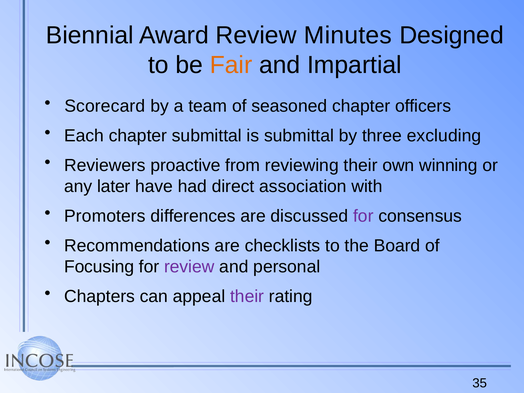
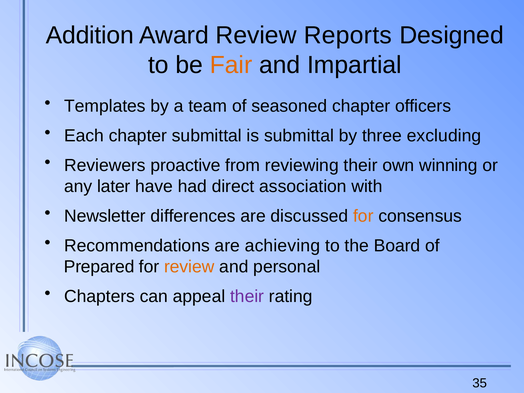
Biennial: Biennial -> Addition
Minutes: Minutes -> Reports
Scorecard: Scorecard -> Templates
Promoters: Promoters -> Newsletter
for at (363, 216) colour: purple -> orange
checklists: checklists -> achieving
Focusing: Focusing -> Prepared
review at (189, 267) colour: purple -> orange
